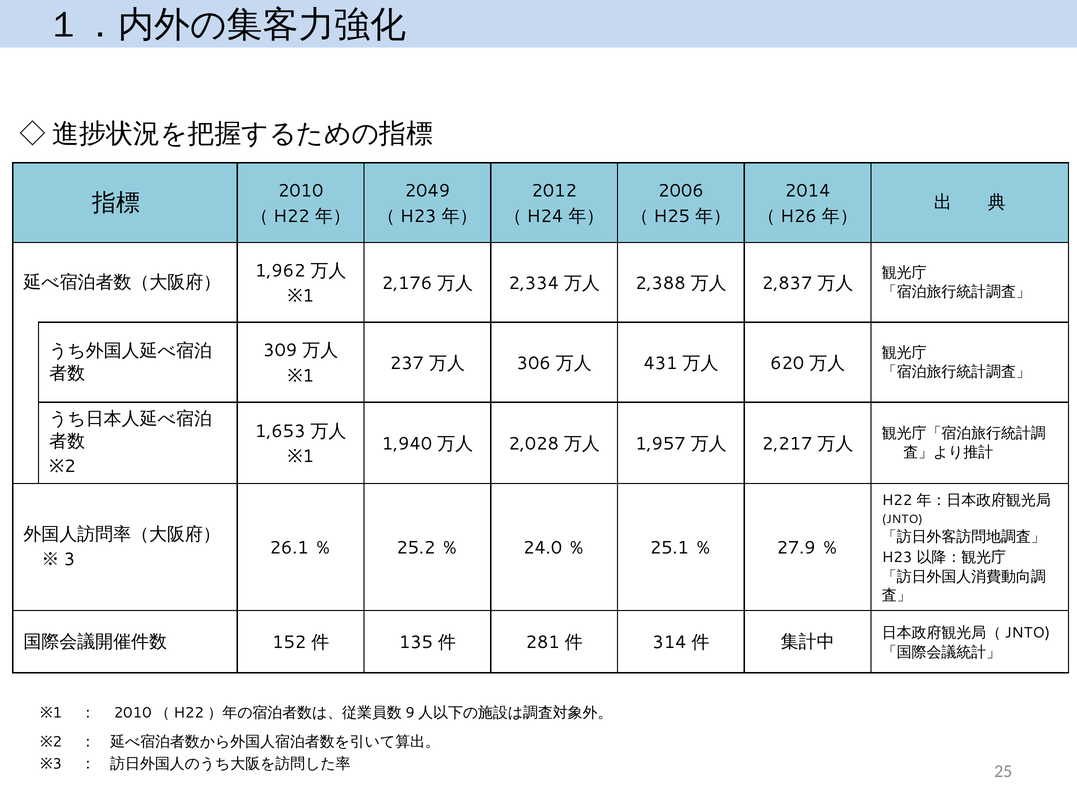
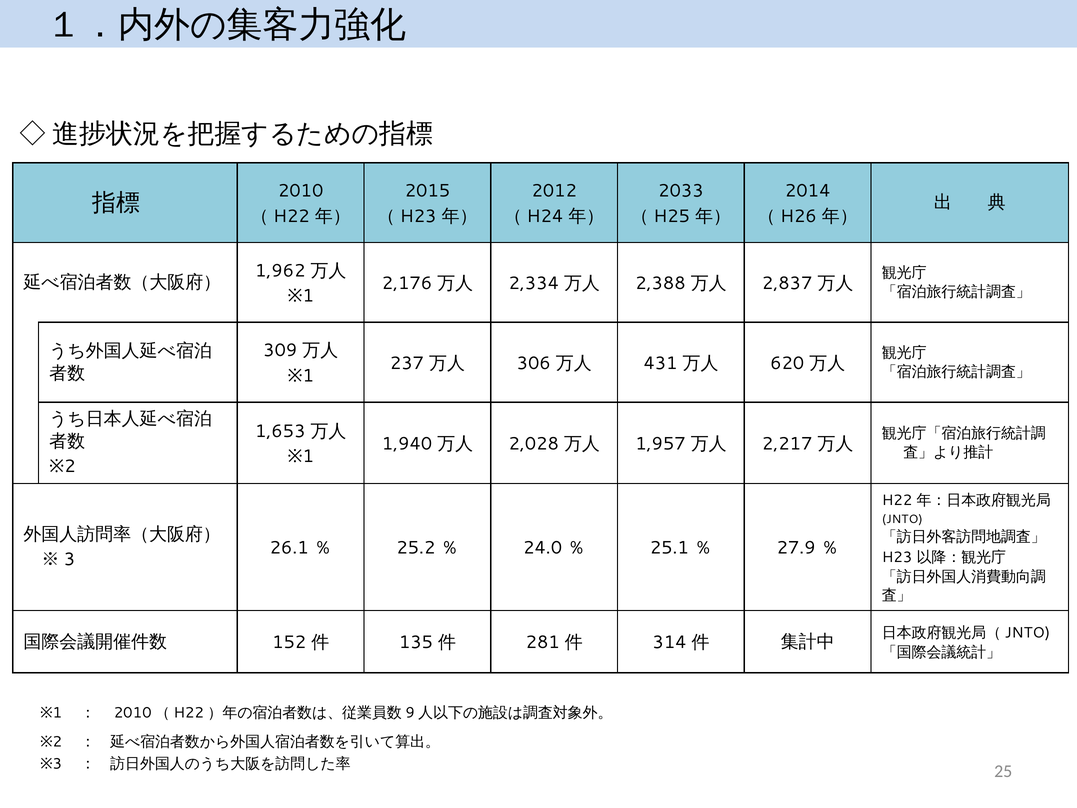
2049: 2049 -> 2015
2006: 2006 -> 2033
